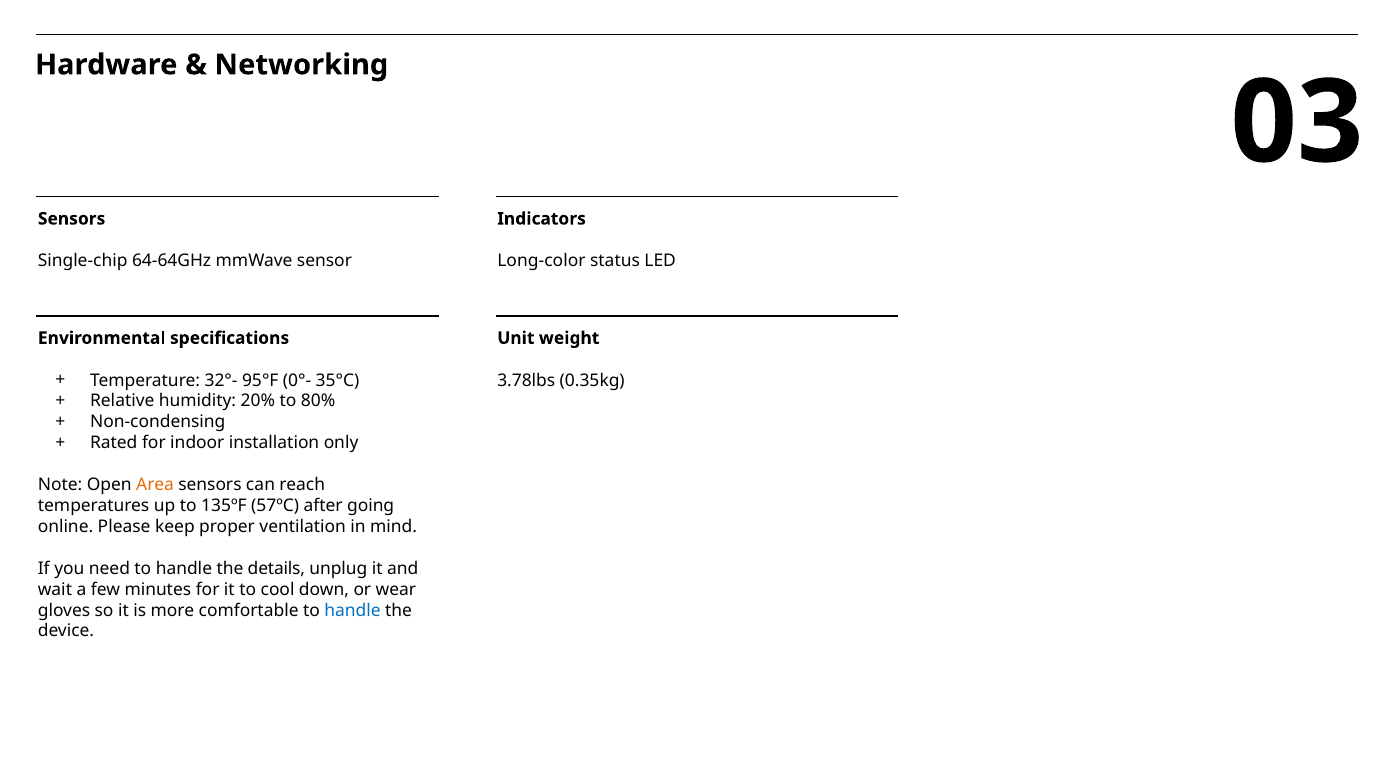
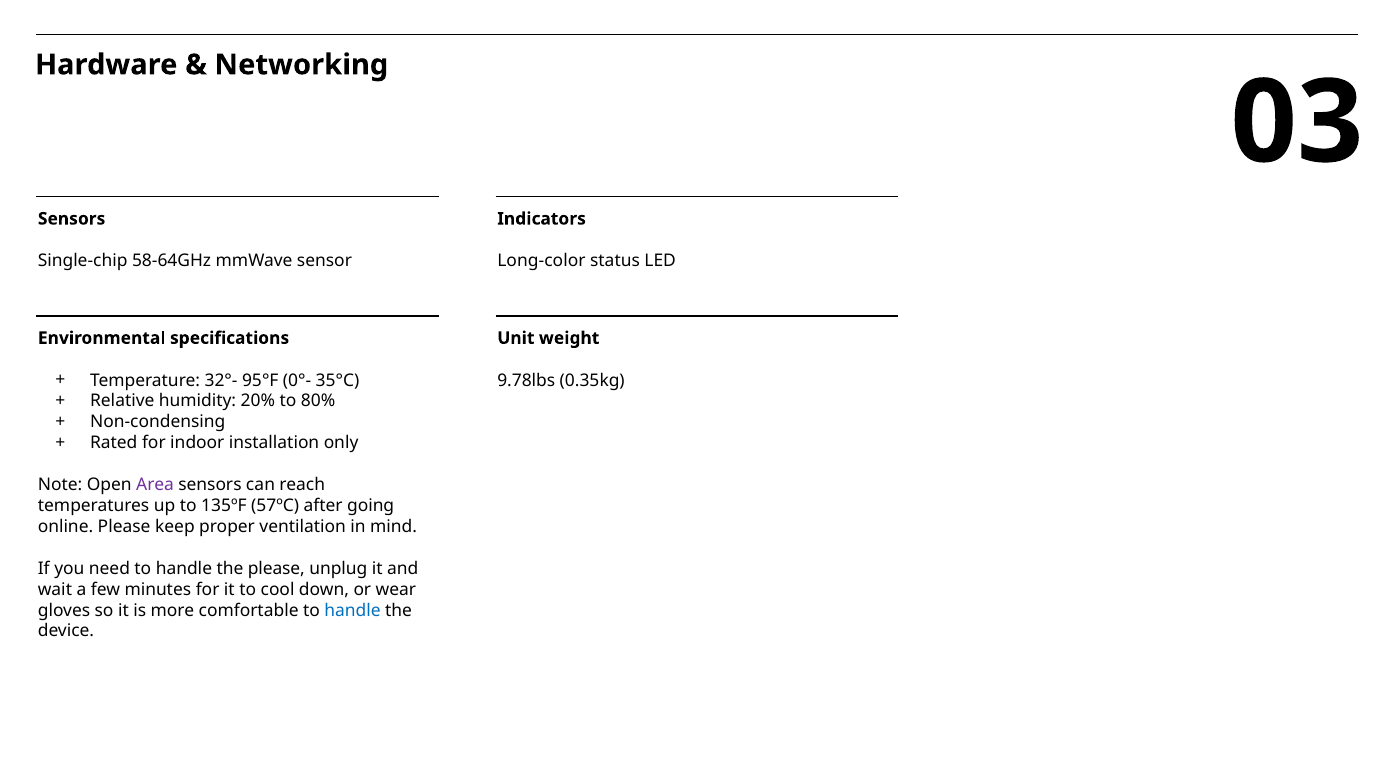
64-64GHz: 64-64GHz -> 58-64GHz
3.78lbs: 3.78lbs -> 9.78lbs
Area colour: orange -> purple
the details: details -> please
